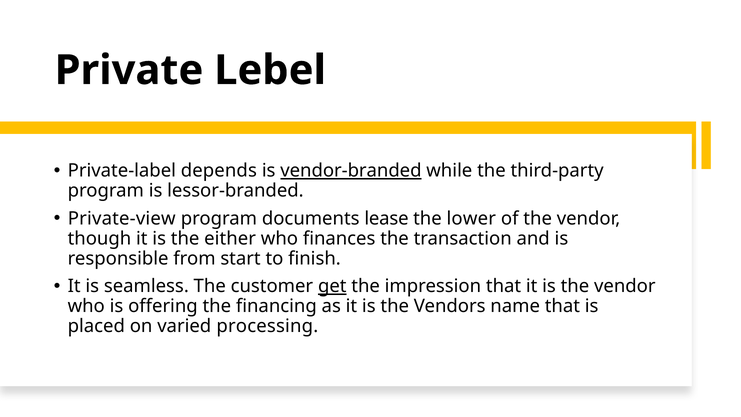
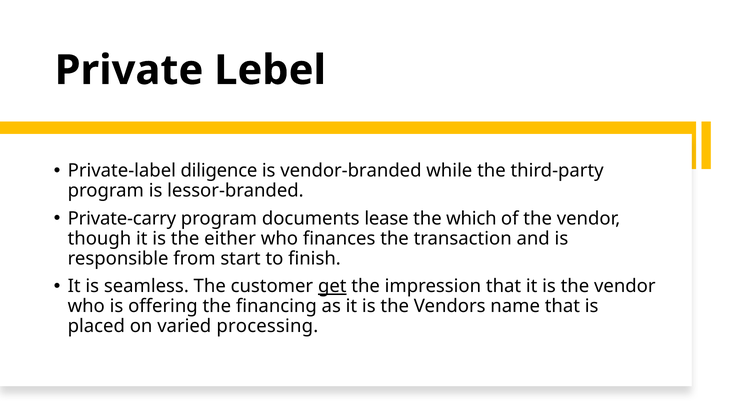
depends: depends -> diligence
vendor-branded underline: present -> none
Private-view: Private-view -> Private-carry
lower: lower -> which
